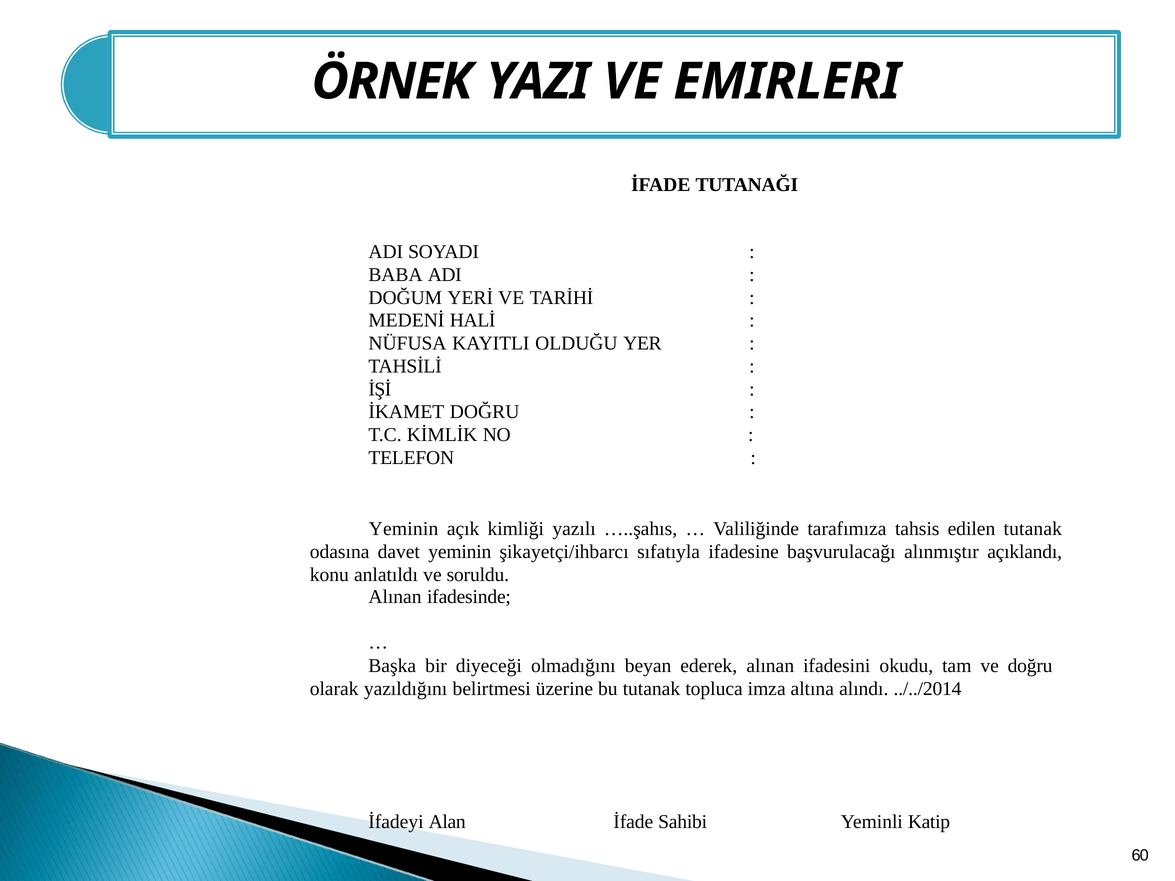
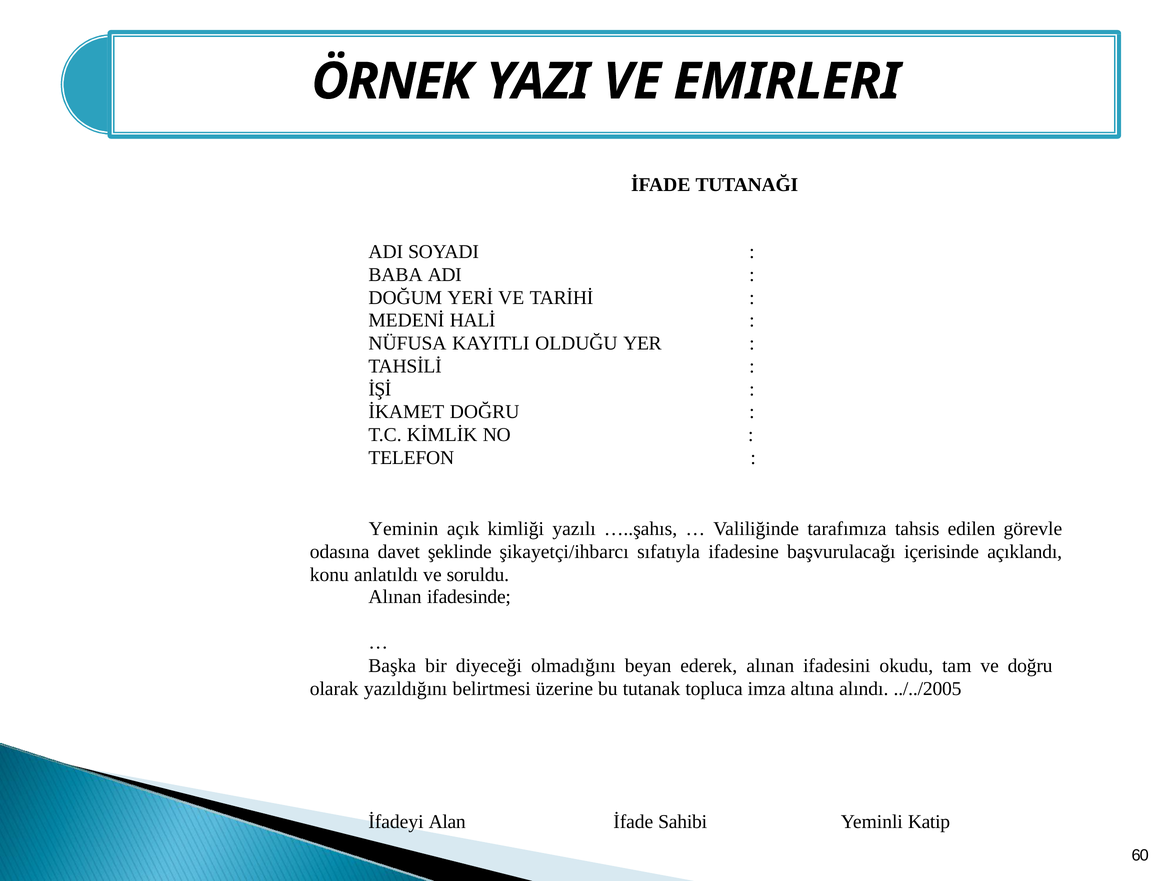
edilen tutanak: tutanak -> görevle
davet yeminin: yeminin -> şeklinde
alınmıştır: alınmıştır -> içerisinde
../../2014: ../../2014 -> ../../2005
